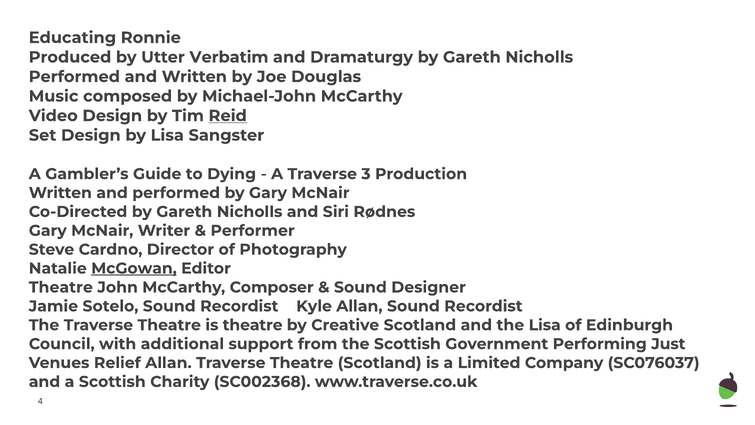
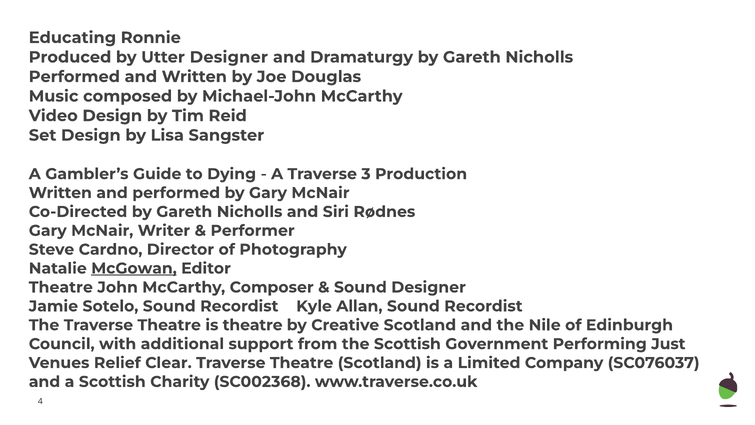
Utter Verbatim: Verbatim -> Designer
Reid underline: present -> none
the Lisa: Lisa -> Nile
Relief Allan: Allan -> Clear
